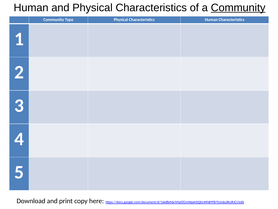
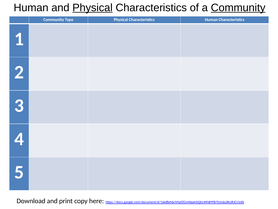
Physical at (93, 8) underline: none -> present
